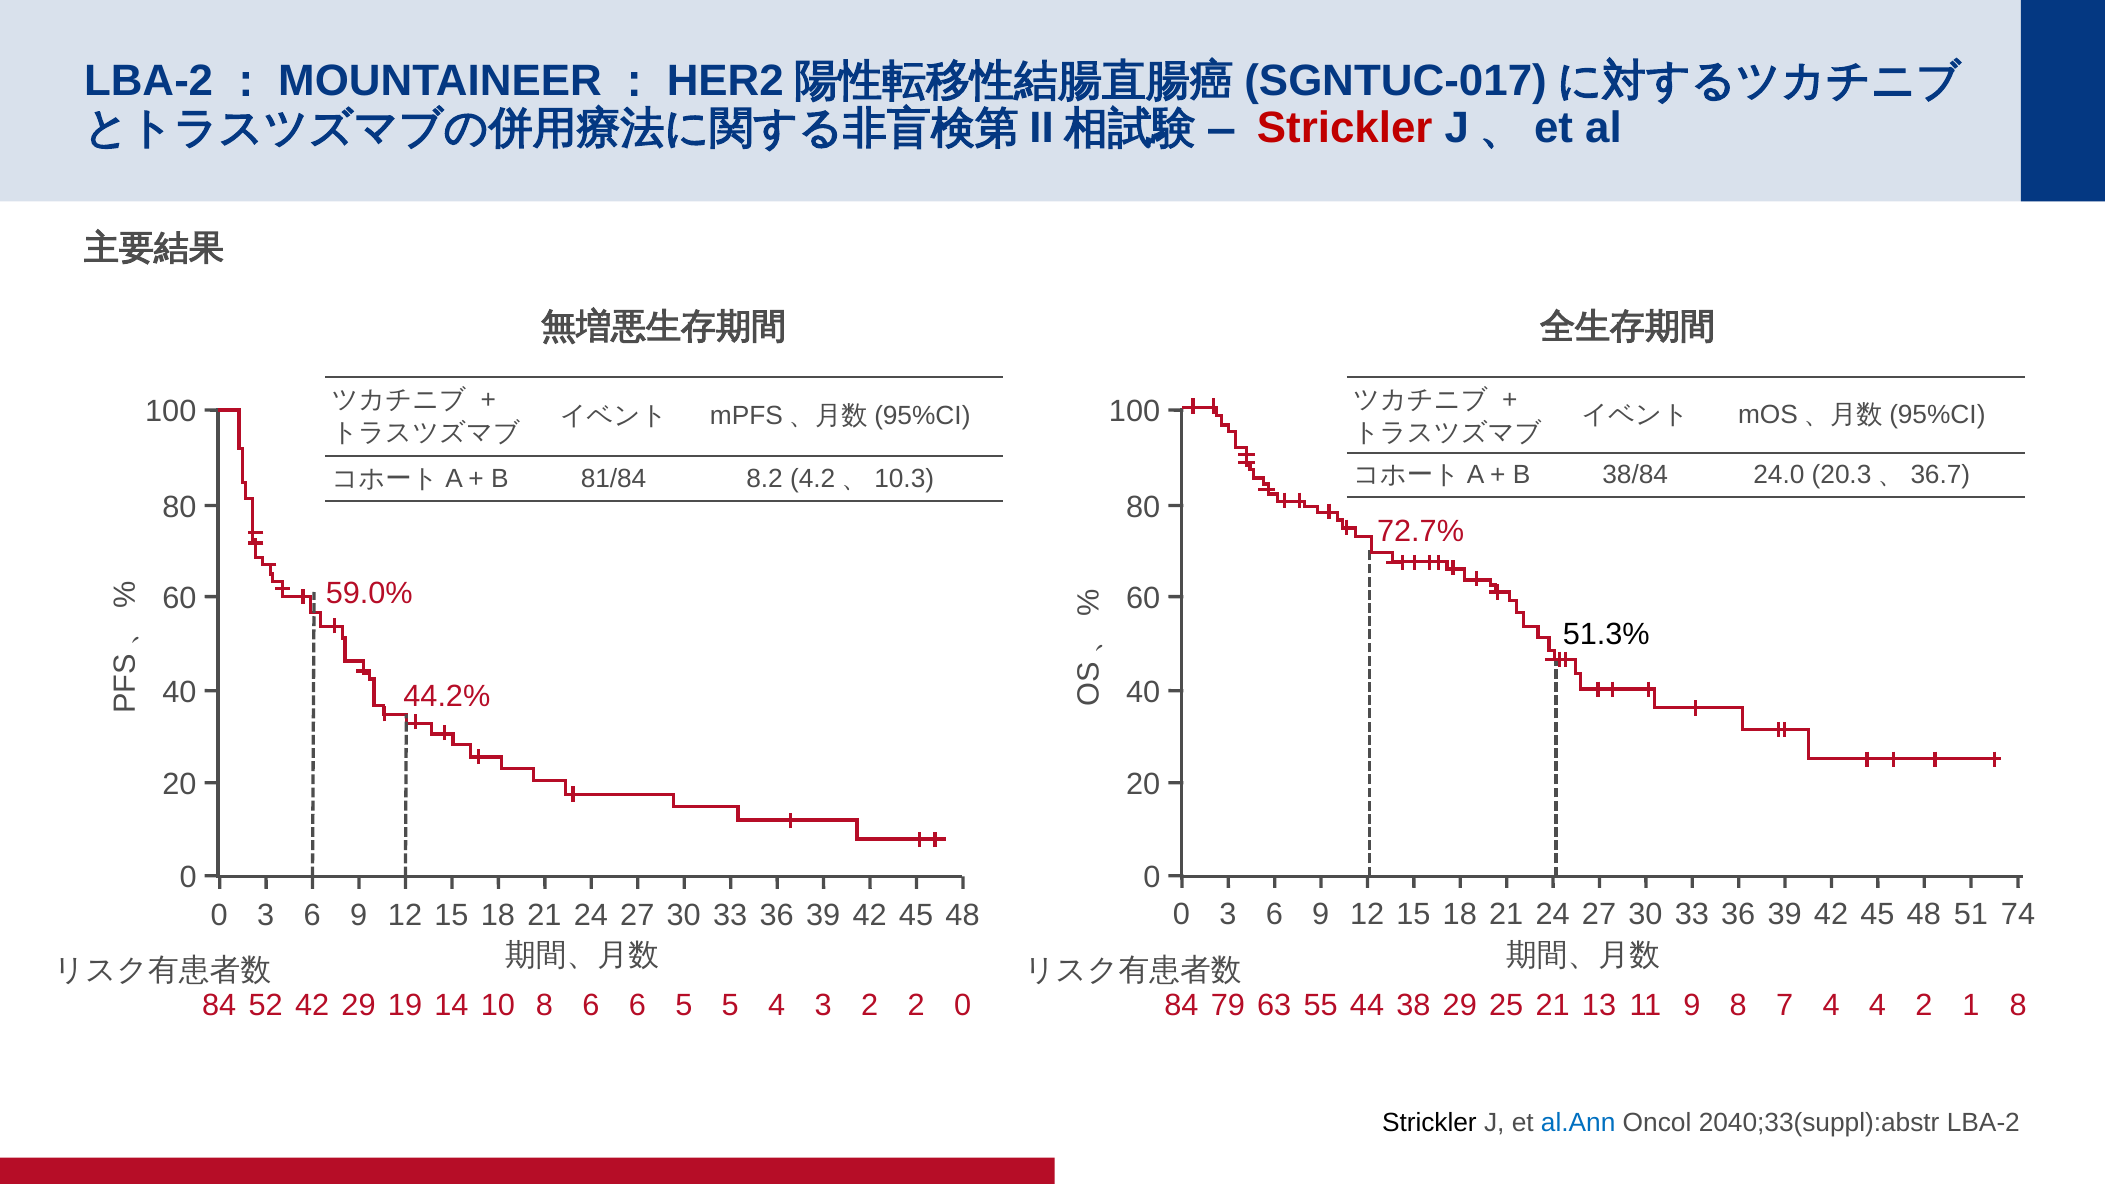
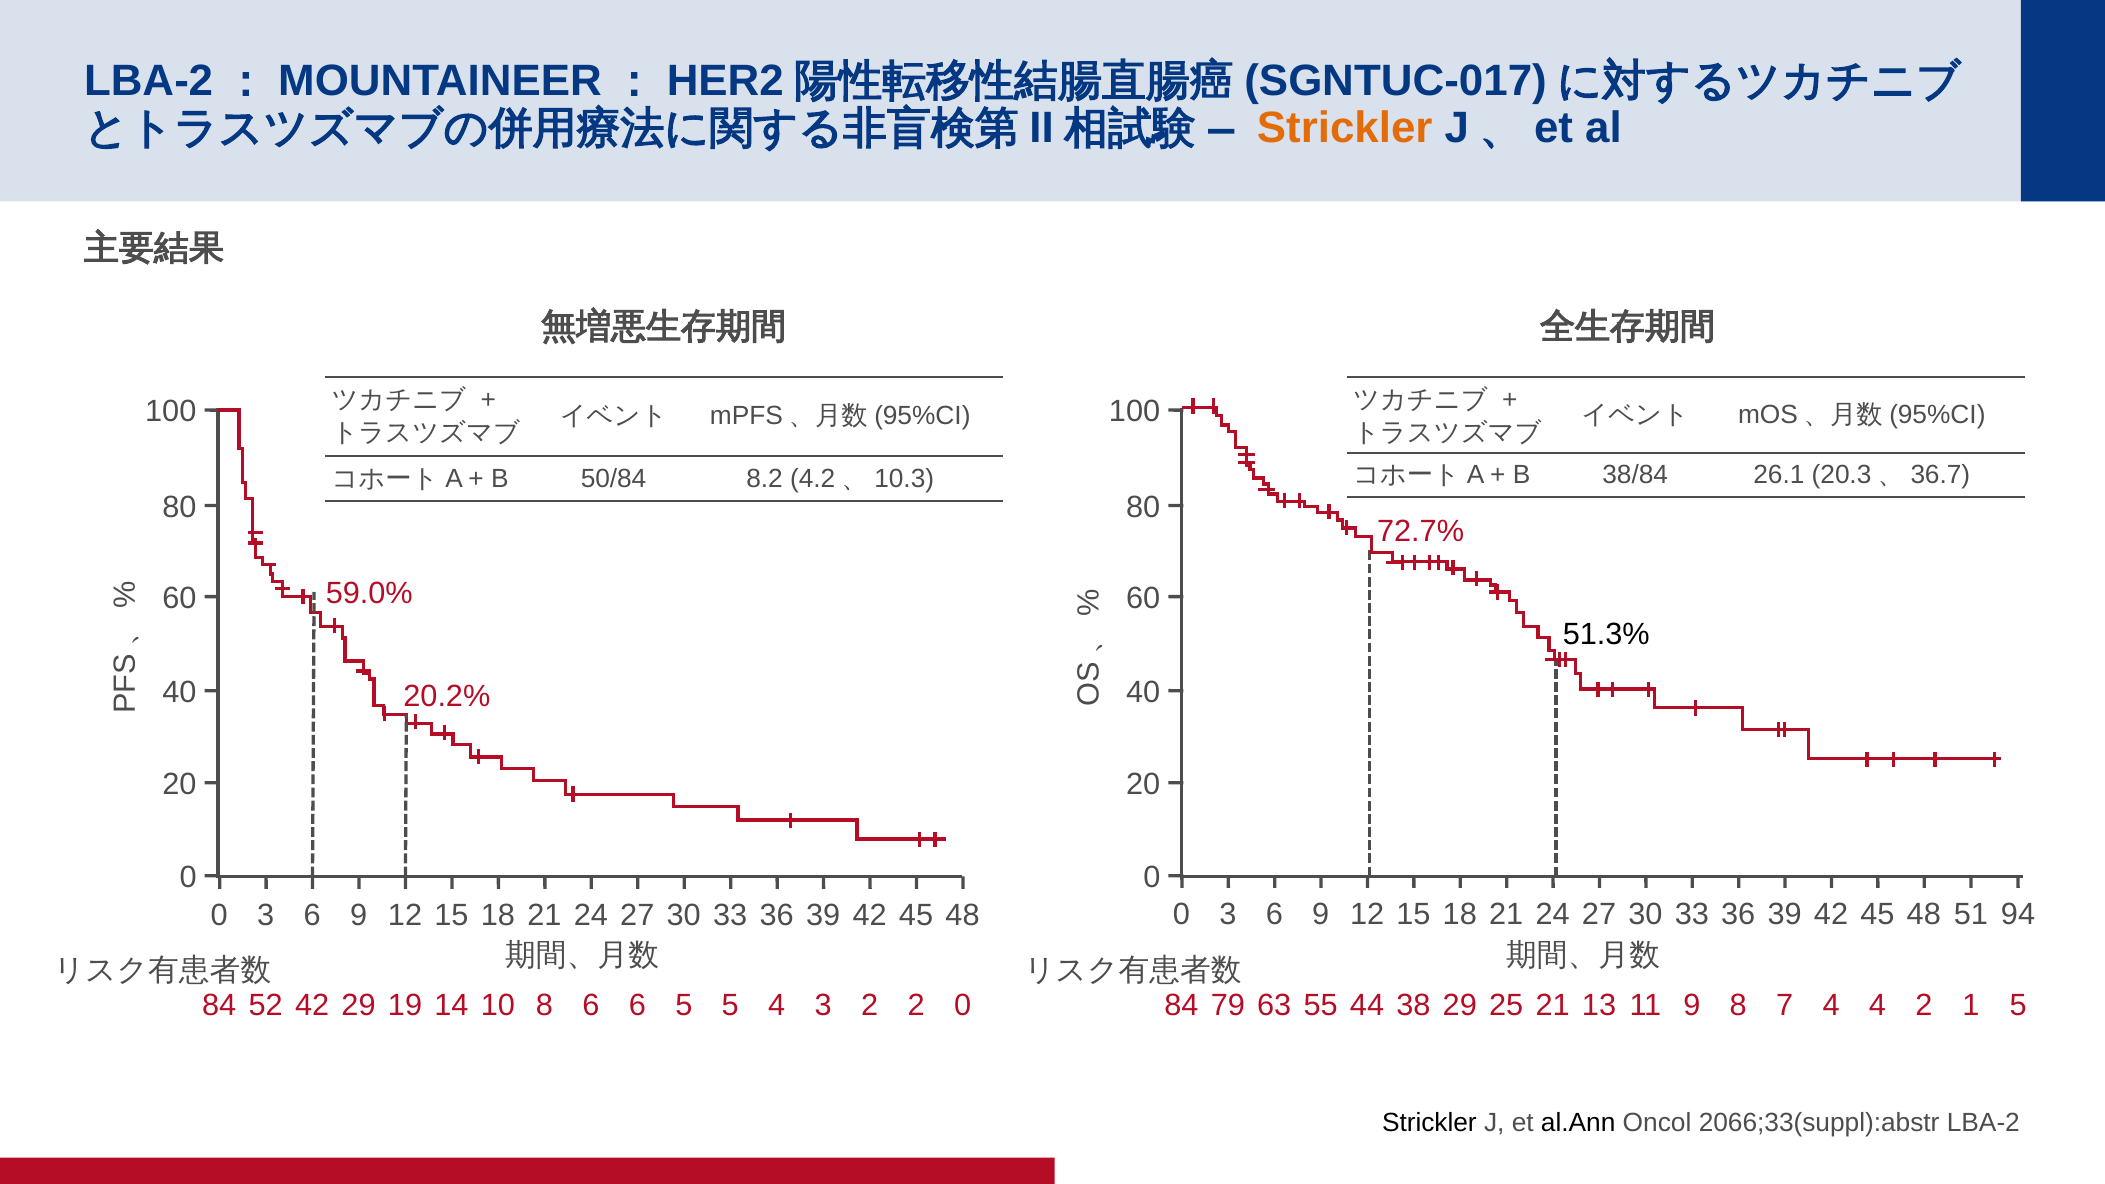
Strickler at (1345, 128) colour: red -> orange
24.0: 24.0 -> 26.1
81/84: 81/84 -> 50/84
44.2%: 44.2% -> 20.2%
74: 74 -> 94
1 8: 8 -> 5
al.Ann colour: blue -> black
2040;33(suppl):abstr: 2040;33(suppl):abstr -> 2066;33(suppl):abstr
